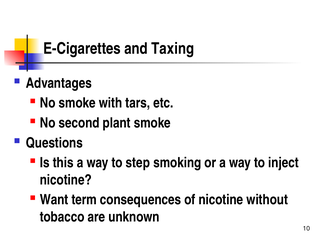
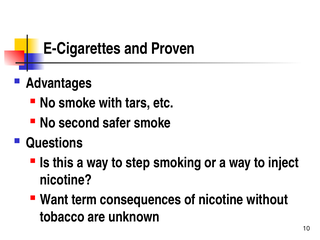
Taxing: Taxing -> Proven
plant: plant -> safer
